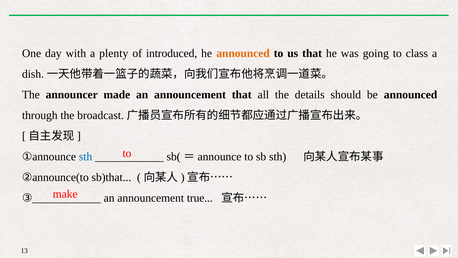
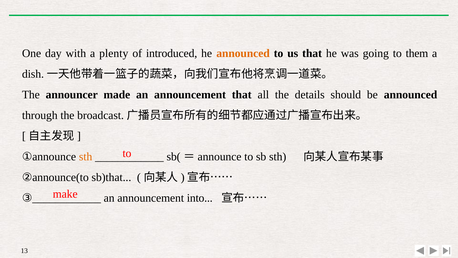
class: class -> them
sth at (86, 157) colour: blue -> orange
true: true -> into
